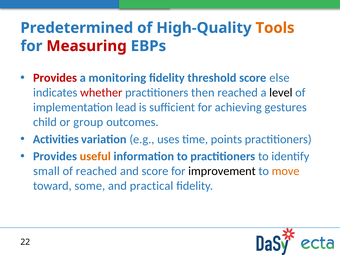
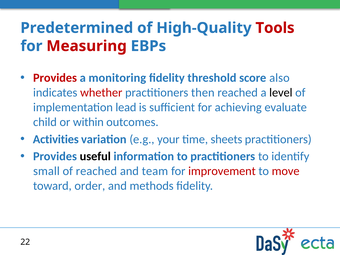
Tools colour: orange -> red
else: else -> also
gestures: gestures -> evaluate
group: group -> within
uses: uses -> your
points: points -> sheets
useful colour: orange -> black
and score: score -> team
improvement colour: black -> red
move colour: orange -> red
some: some -> order
practical: practical -> methods
